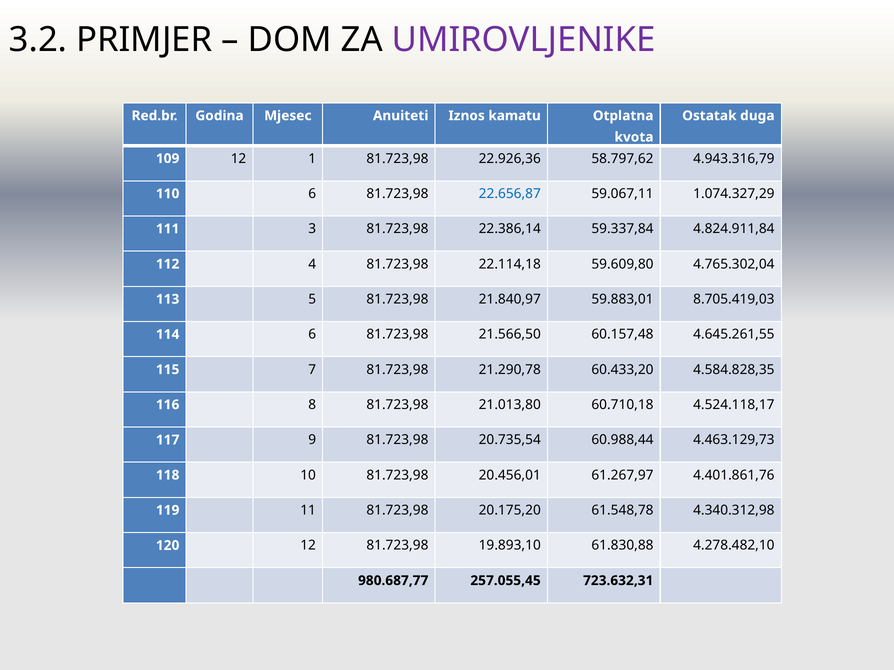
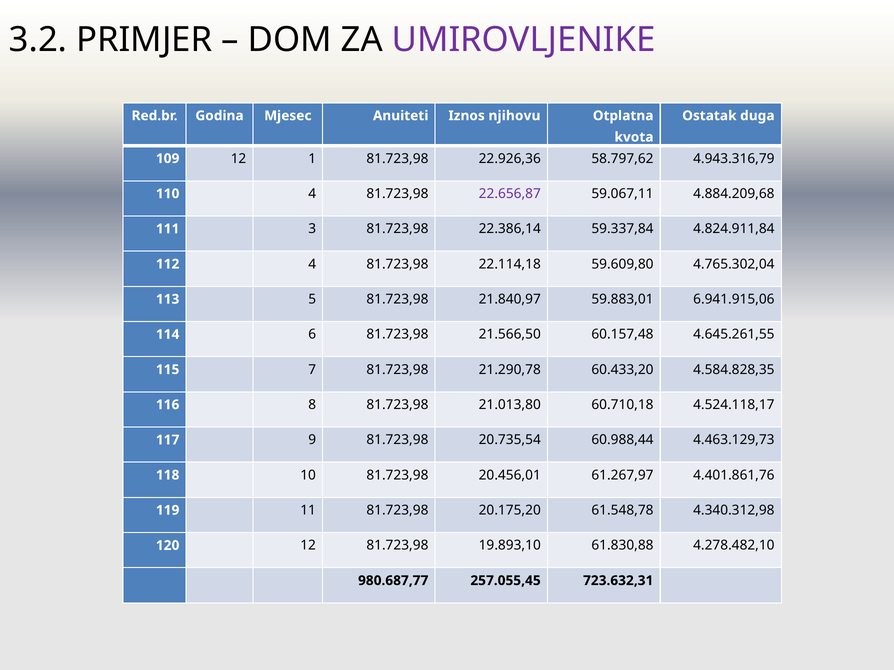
kamatu: kamatu -> njihovu
110 6: 6 -> 4
22.656,87 colour: blue -> purple
1.074.327,29: 1.074.327,29 -> 4.884.209,68
8.705.419,03: 8.705.419,03 -> 6.941.915,06
